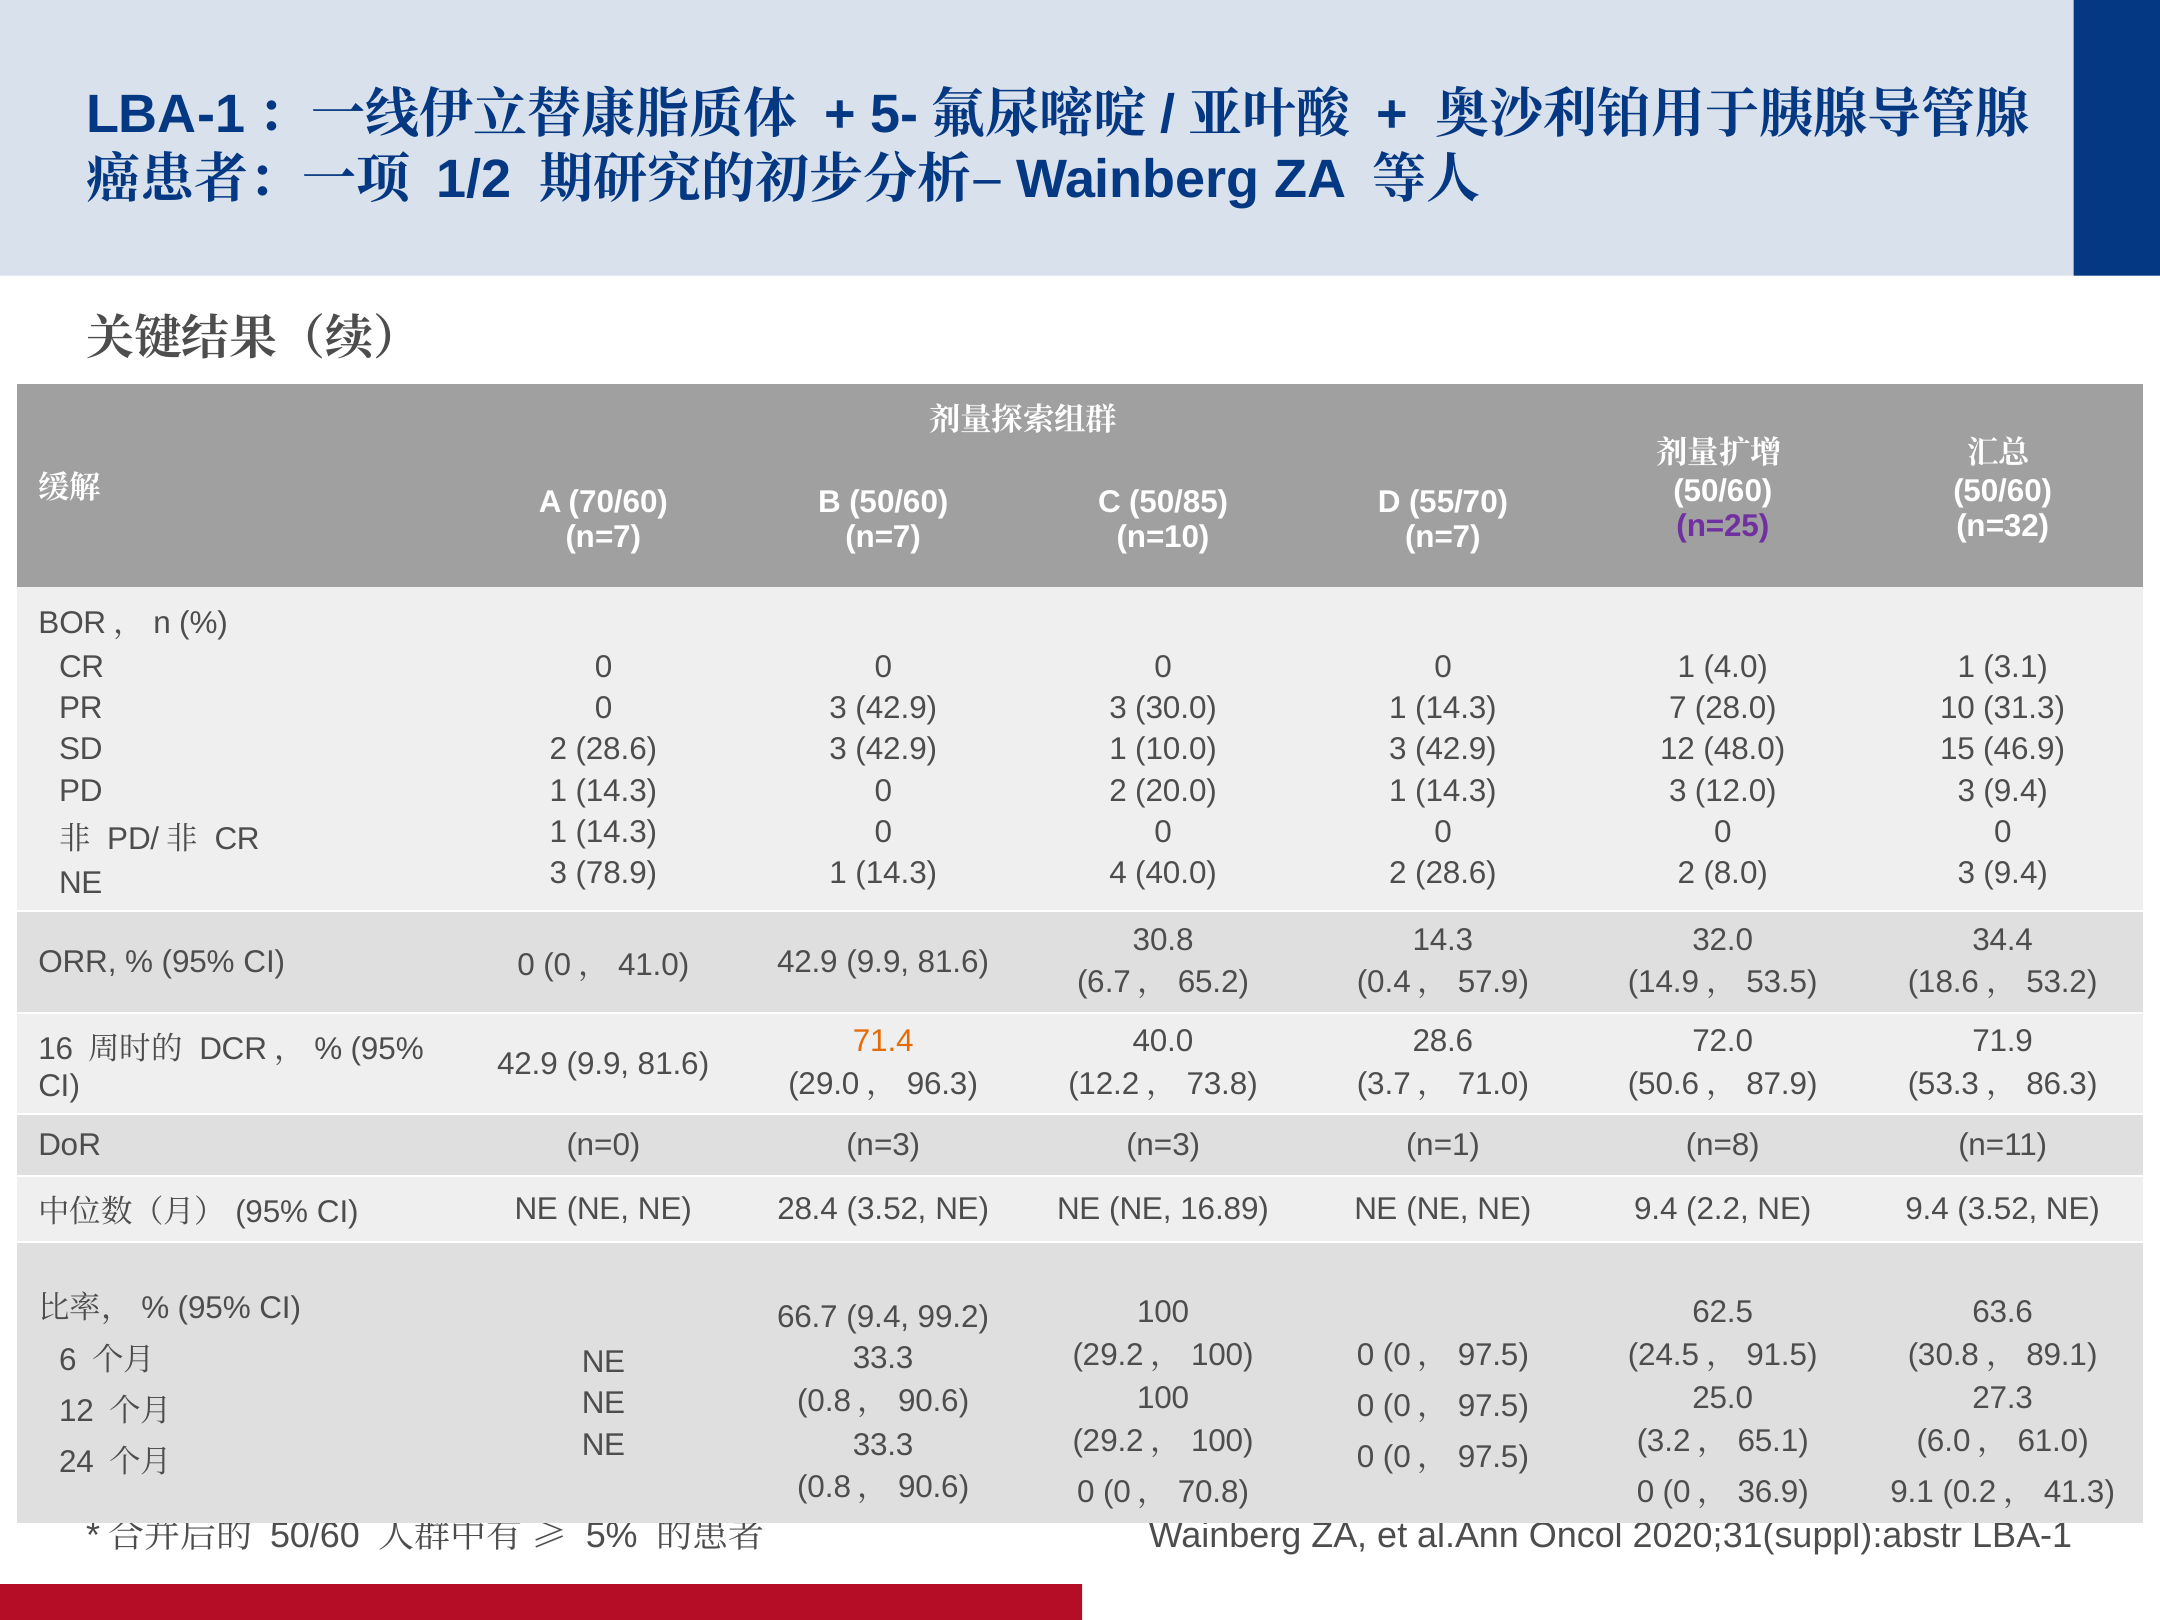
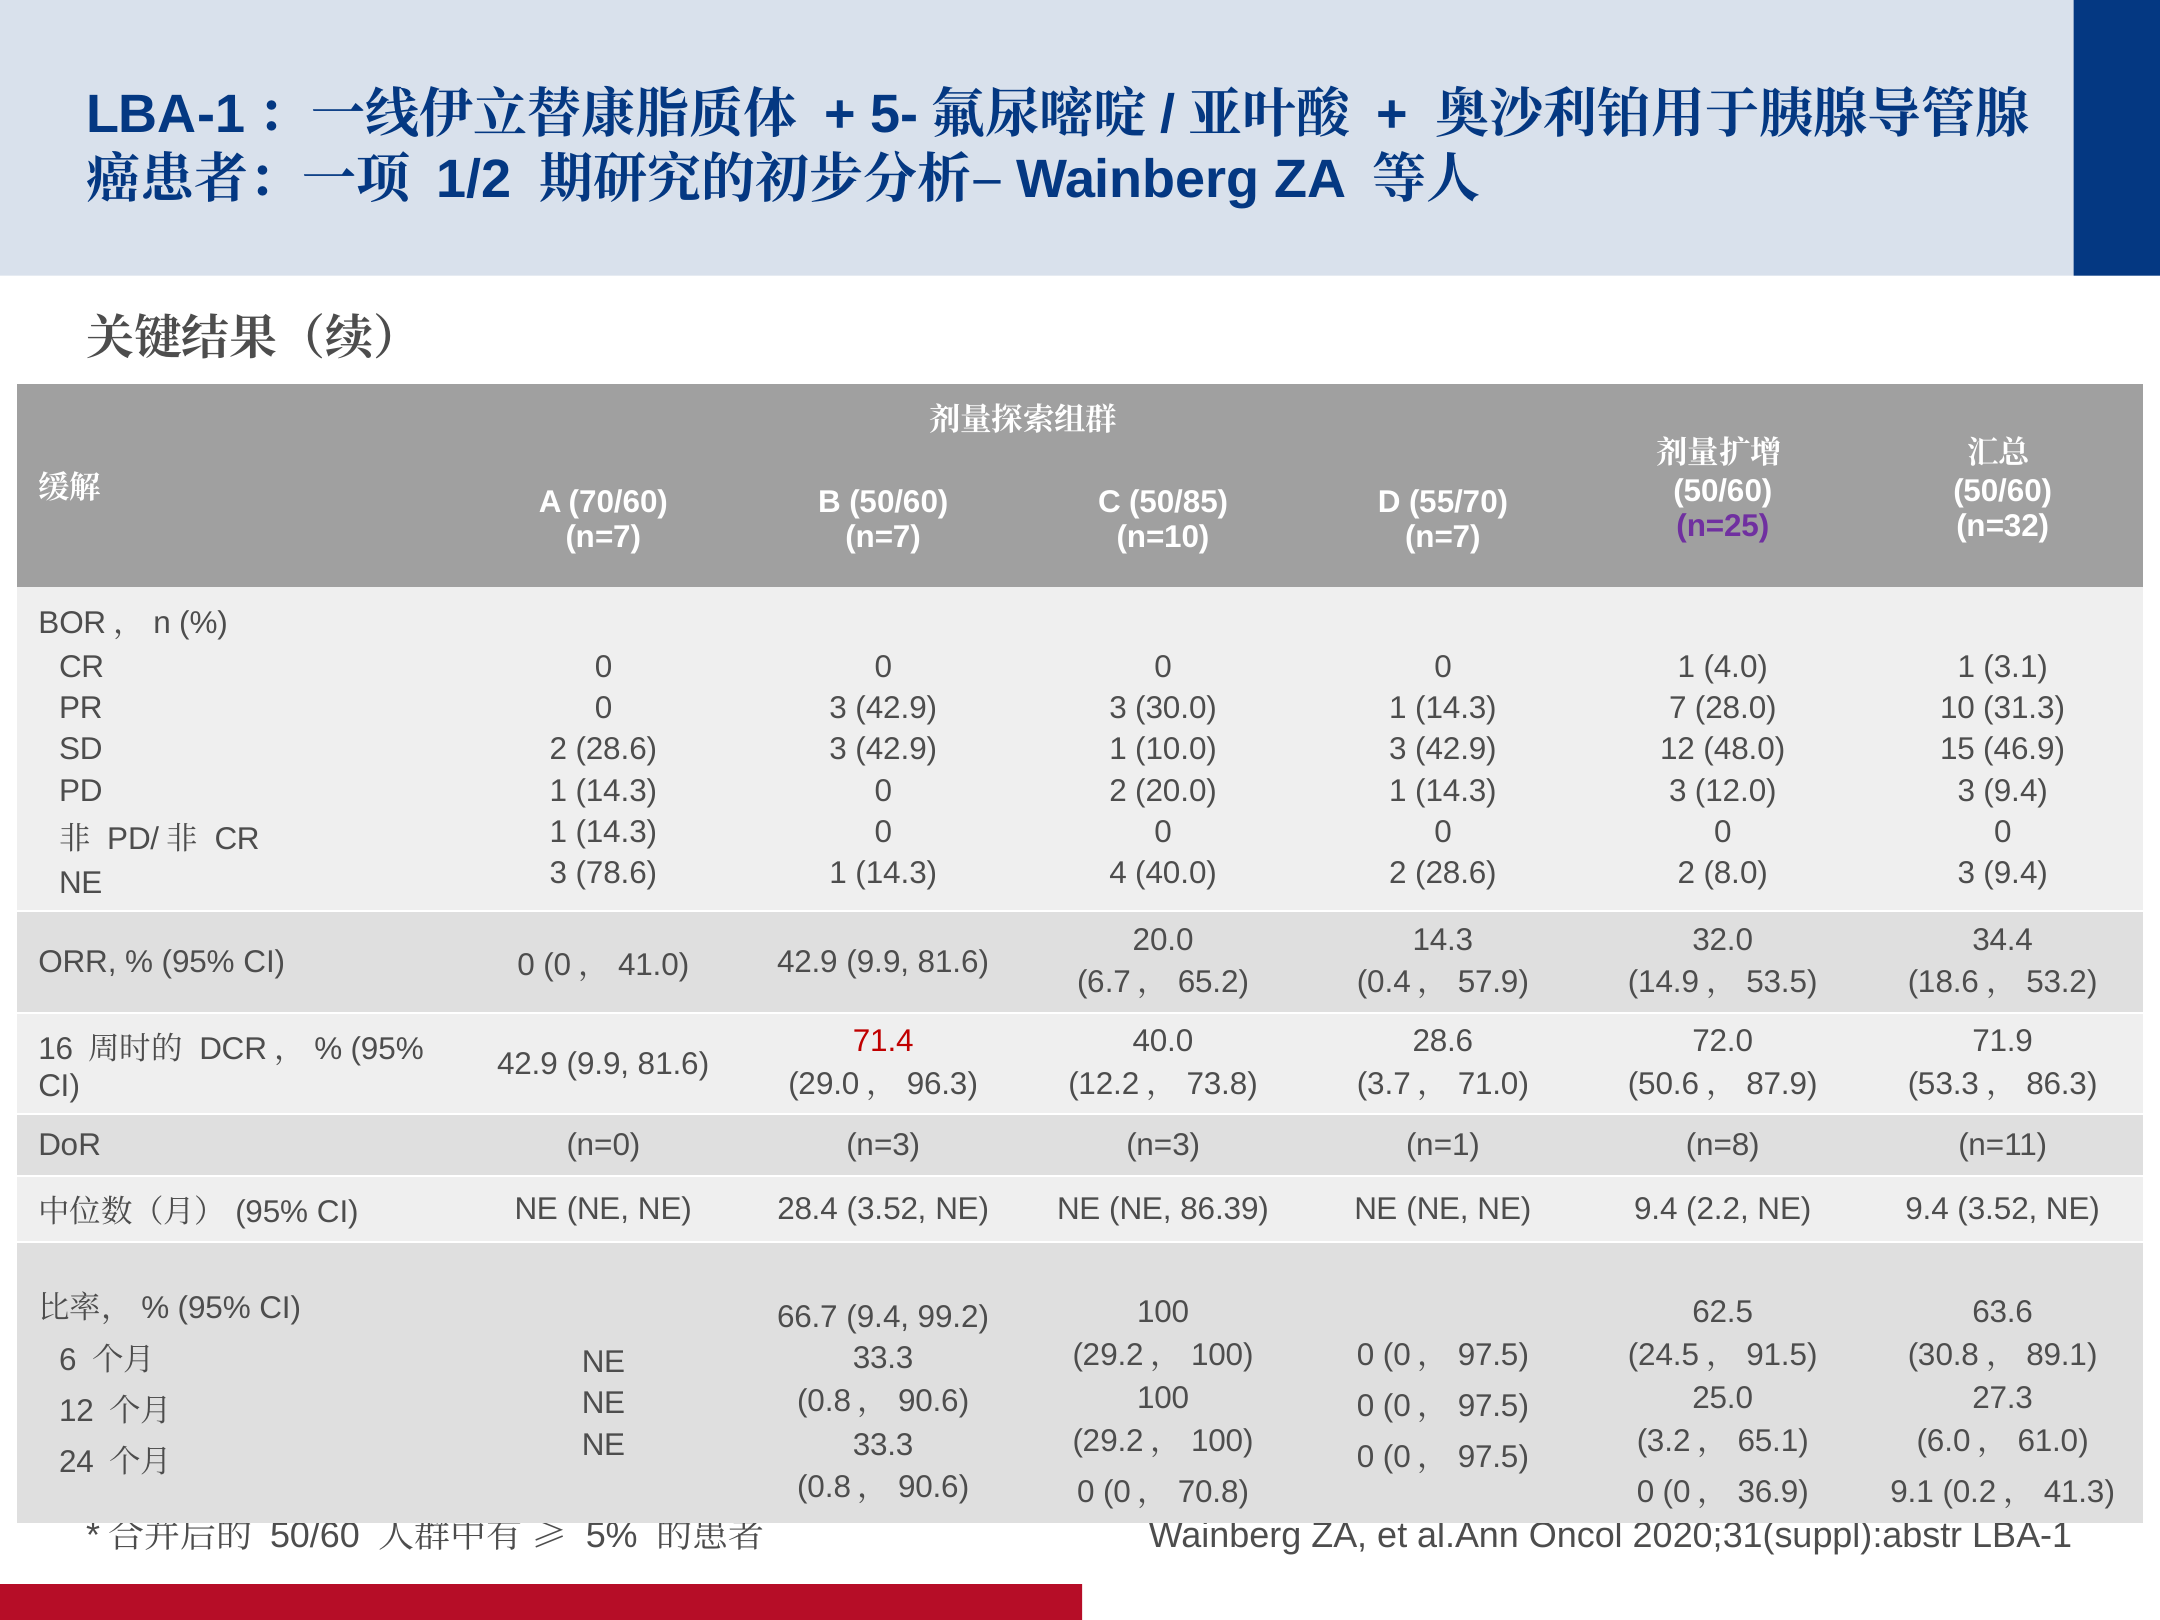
78.9: 78.9 -> 78.6
30.8 at (1163, 940): 30.8 -> 20.0
71.4 colour: orange -> red
16.89: 16.89 -> 86.39
